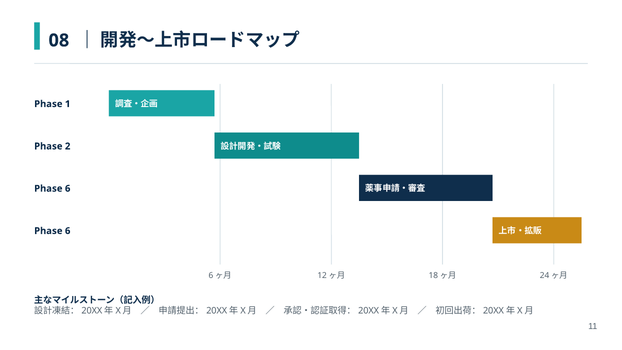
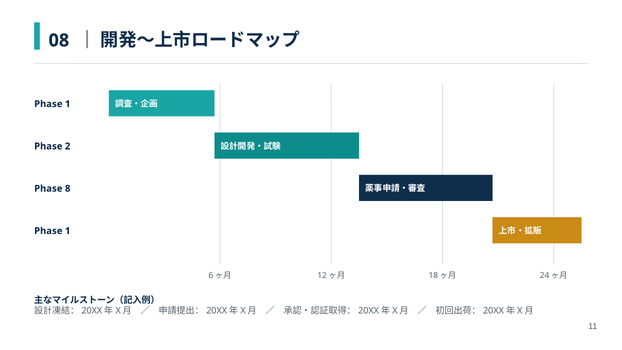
6 at (68, 188): 6 -> 8
6 at (68, 231): 6 -> 1
